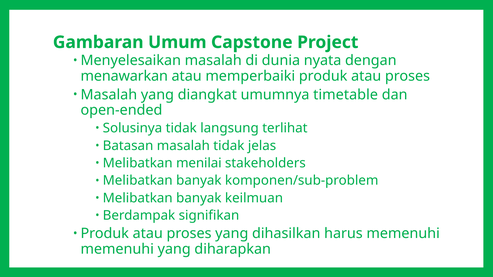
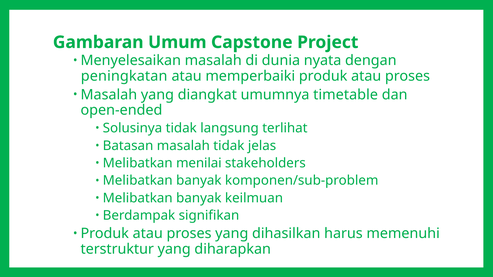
menawarkan: menawarkan -> peningkatan
memenuhi at (117, 249): memenuhi -> terstruktur
